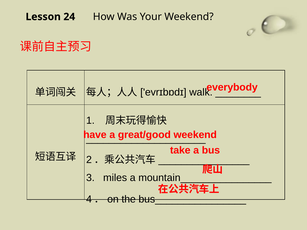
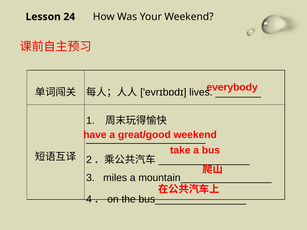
walk: walk -> lives
